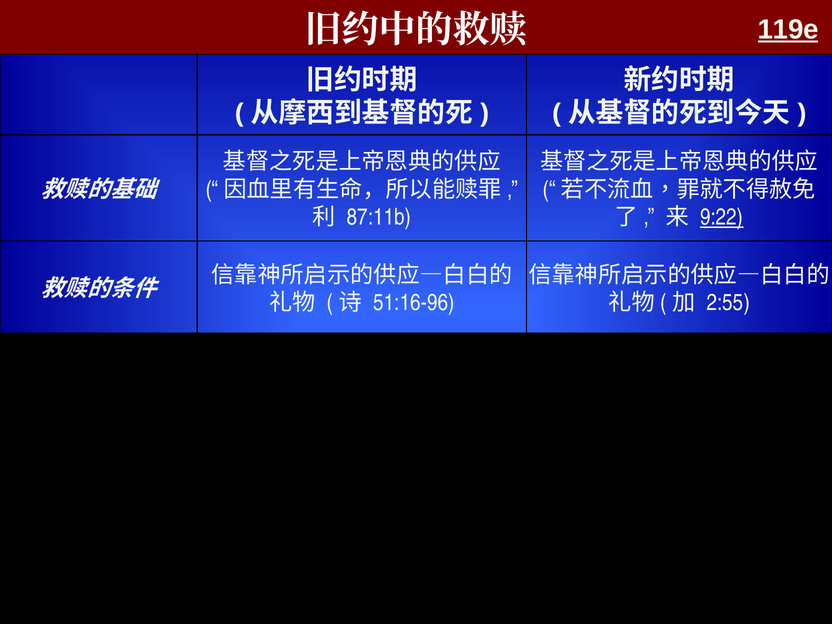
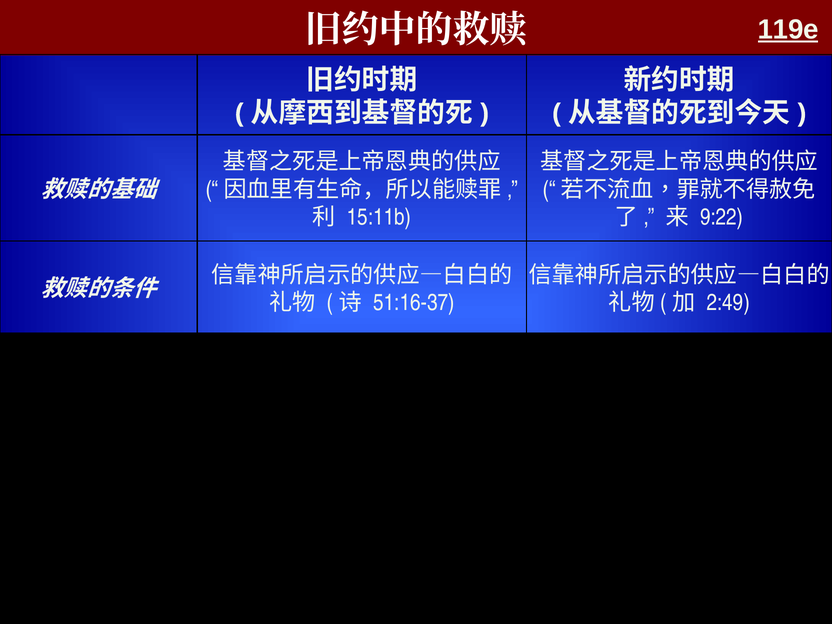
9:22 underline: present -> none
87:11b: 87:11b -> 15:11b
2:55: 2:55 -> 2:49
51:16-96: 51:16-96 -> 51:16-37
